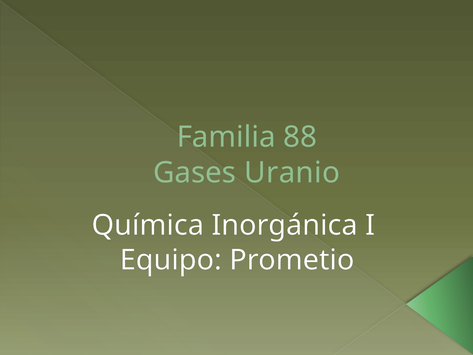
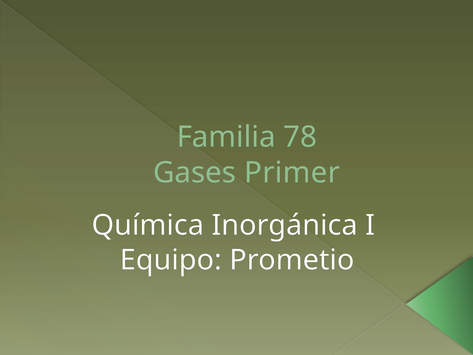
88: 88 -> 78
Uranio: Uranio -> Primer
